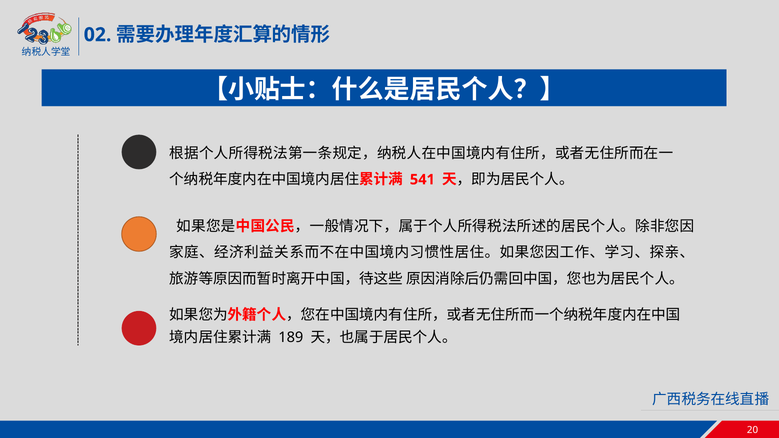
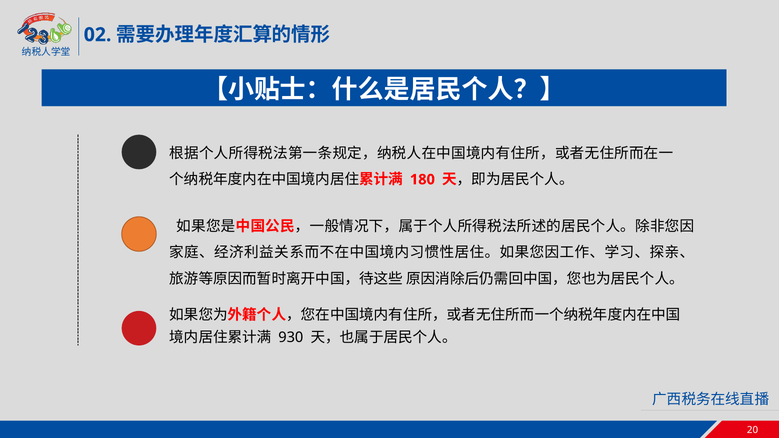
541: 541 -> 180
189: 189 -> 930
